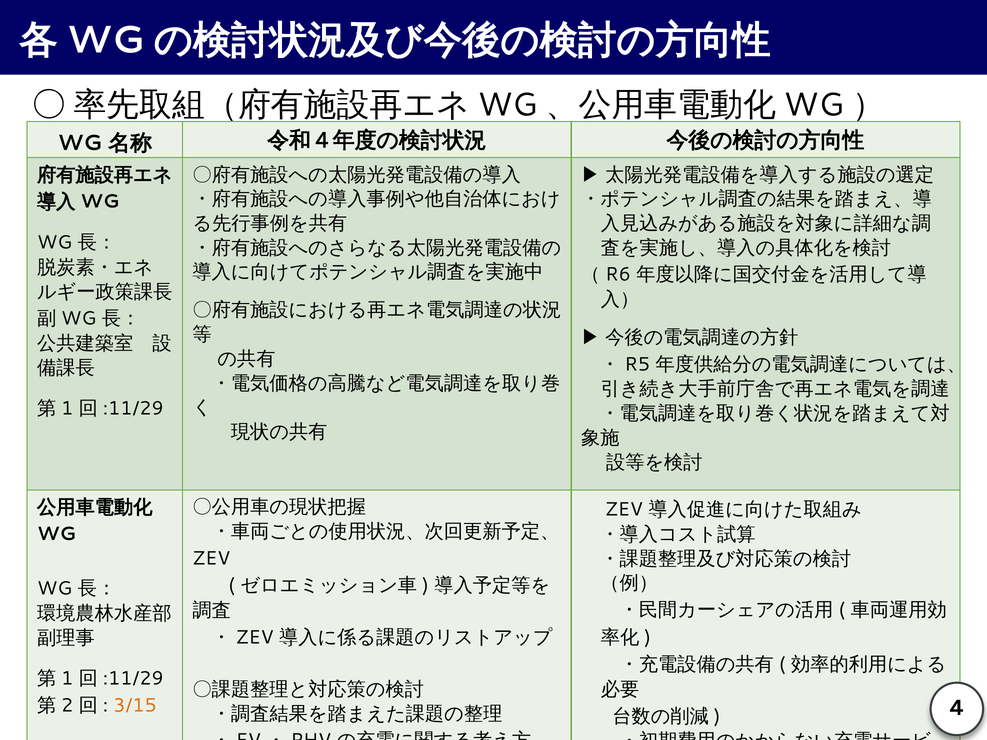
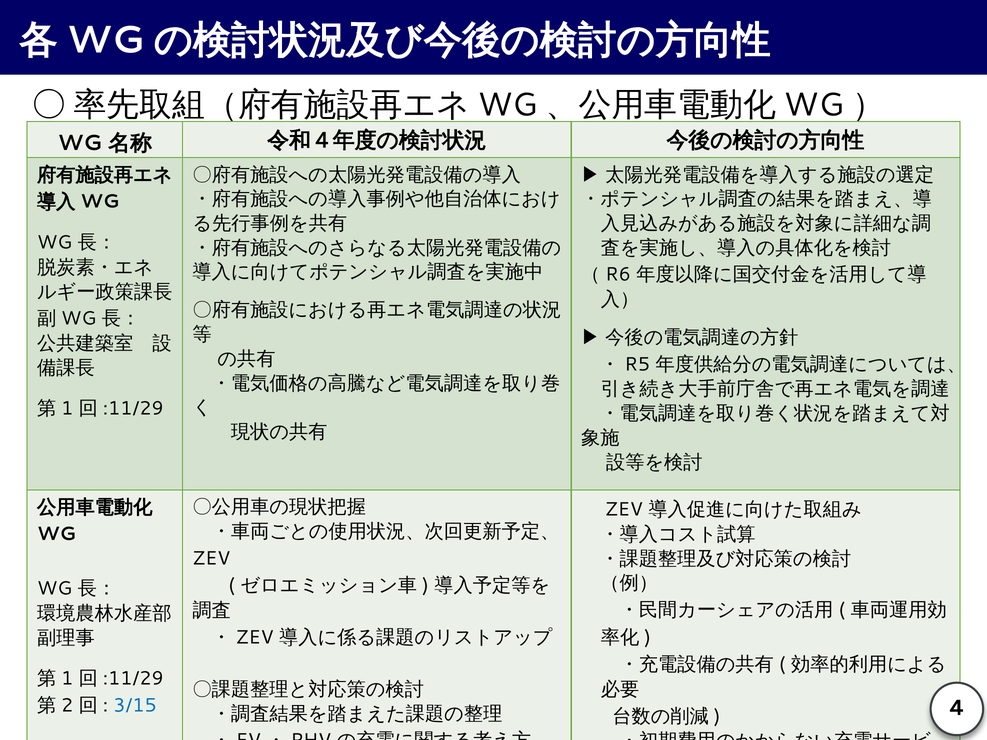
3/15 colour: orange -> blue
